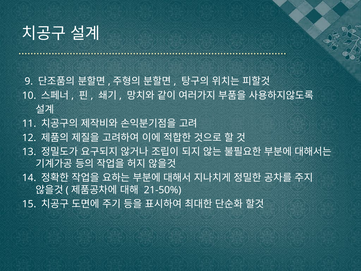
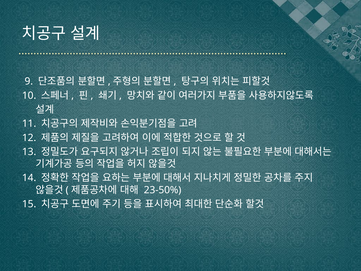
21-50%: 21-50% -> 23-50%
